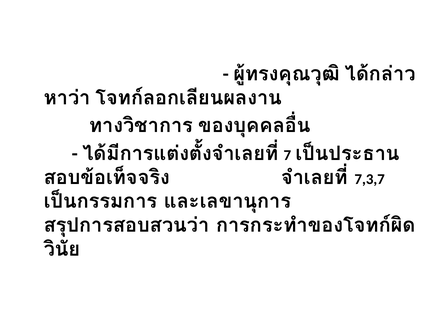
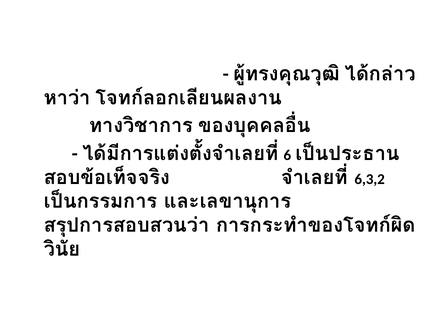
7: 7 -> 6
7,3,7: 7,3,7 -> 6,3,2
